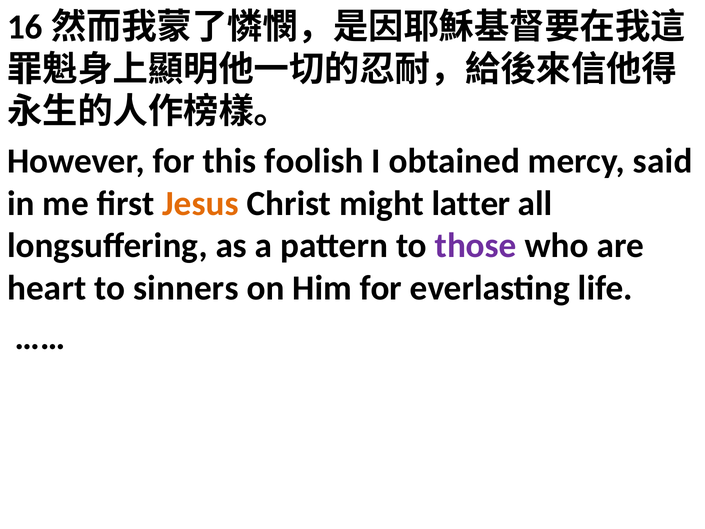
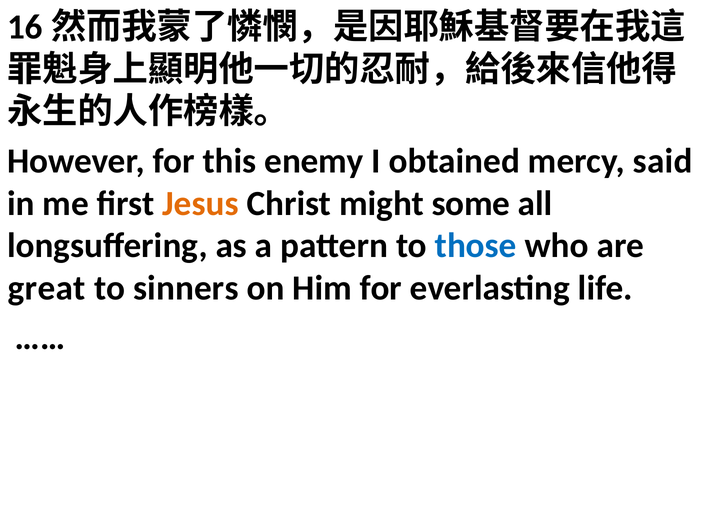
foolish: foolish -> enemy
latter: latter -> some
those colour: purple -> blue
heart: heart -> great
